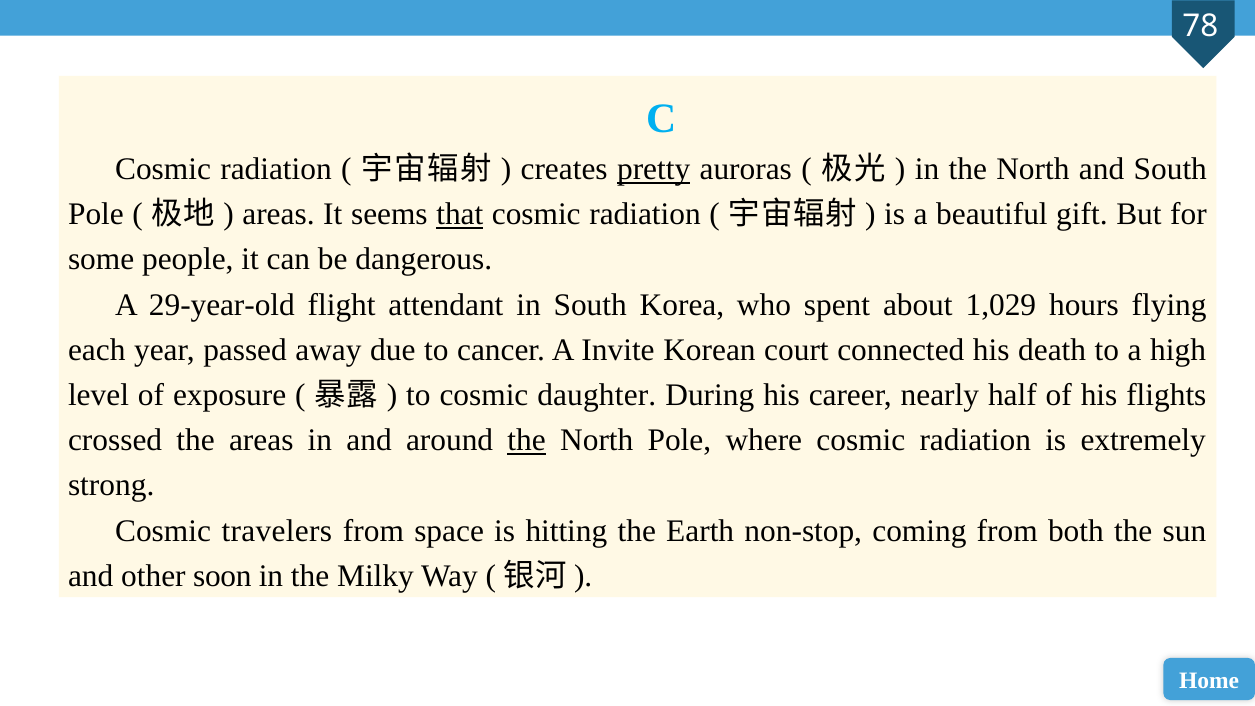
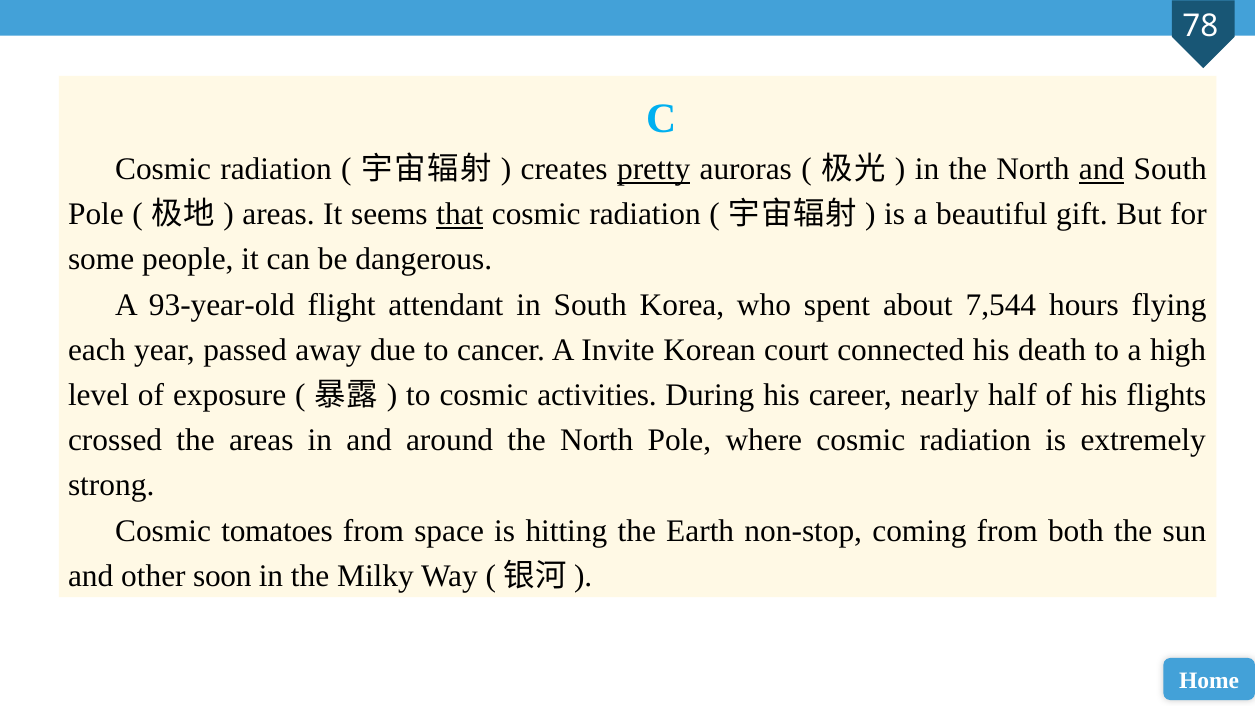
and at (1102, 169) underline: none -> present
29-year-old: 29-year-old -> 93-year-old
1,029: 1,029 -> 7,544
daughter: daughter -> activities
the at (527, 440) underline: present -> none
travelers: travelers -> tomatoes
